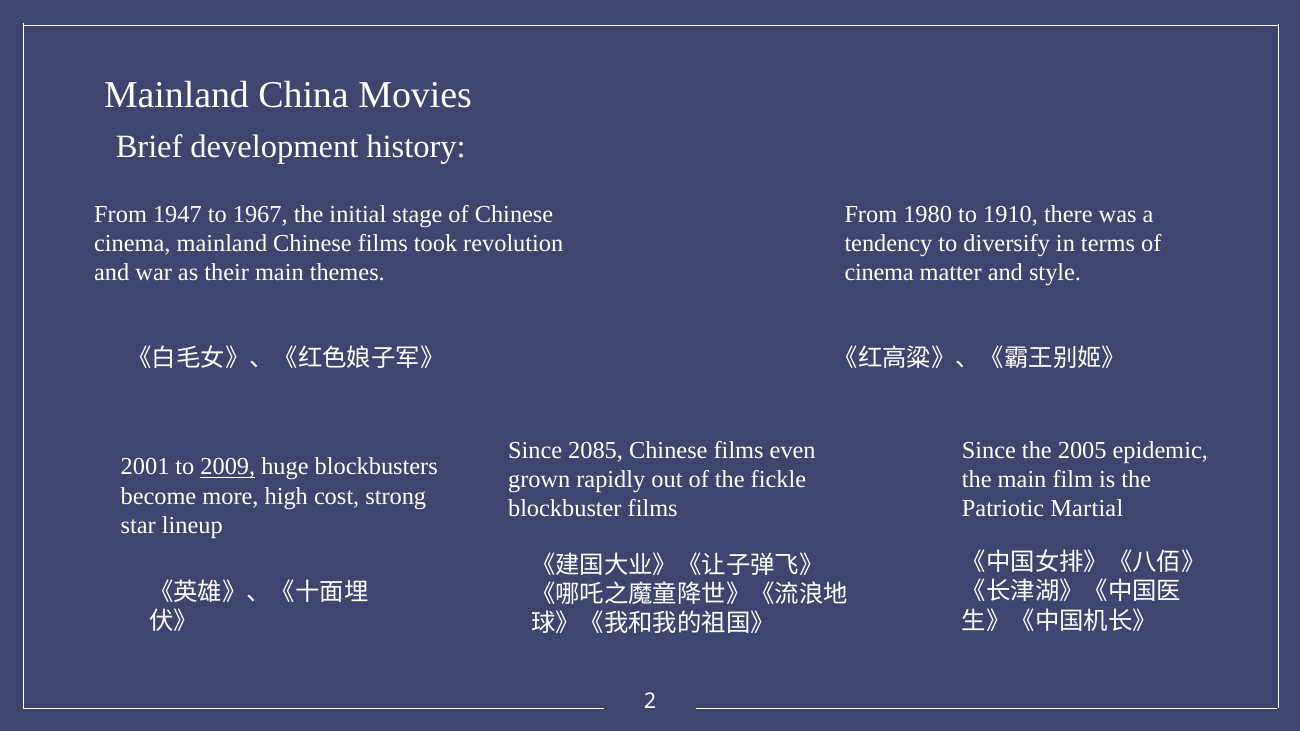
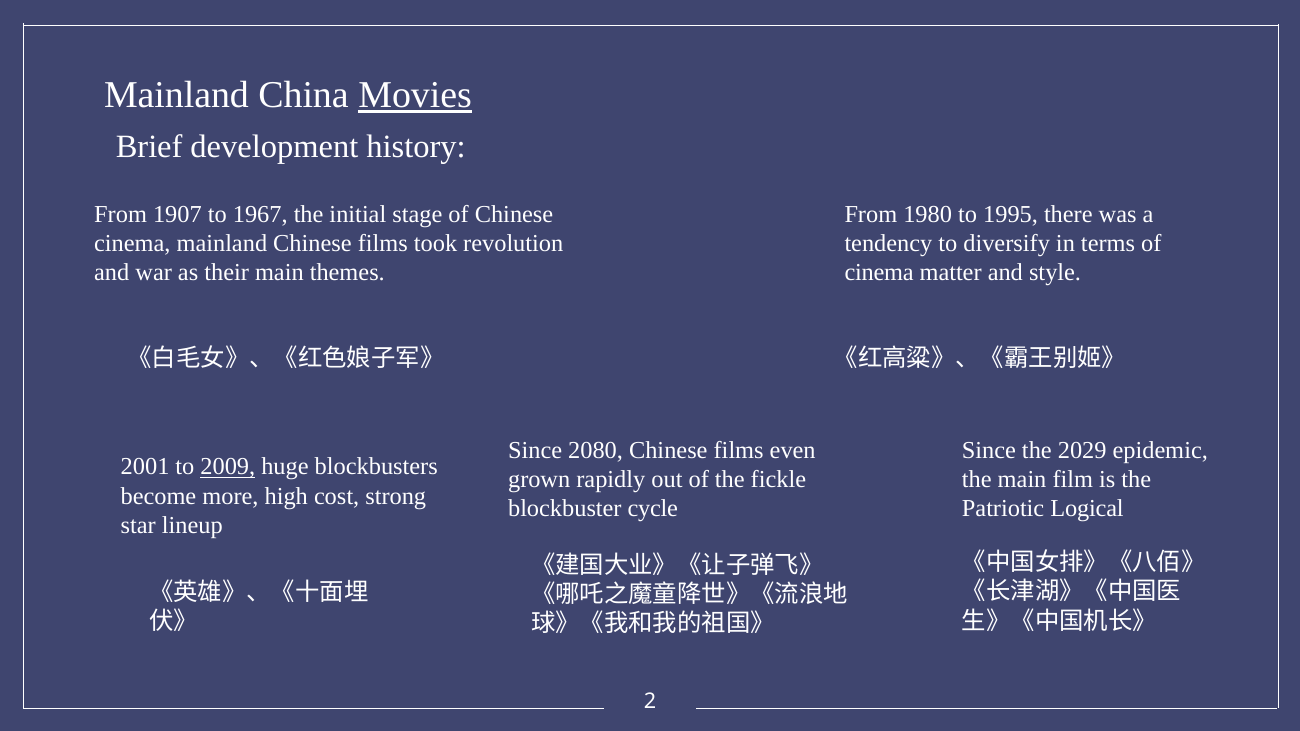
Movies underline: none -> present
1947: 1947 -> 1907
1910: 1910 -> 1995
2085: 2085 -> 2080
2005: 2005 -> 2029
blockbuster films: films -> cycle
Martial: Martial -> Logical
